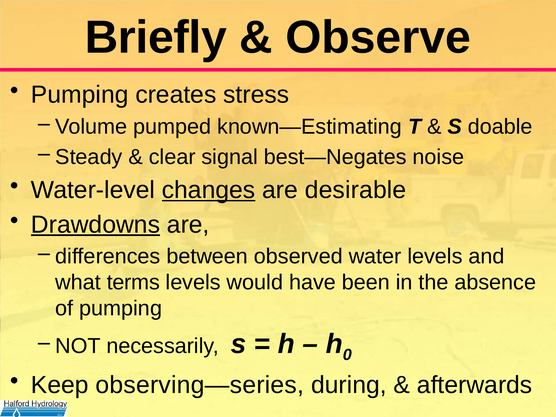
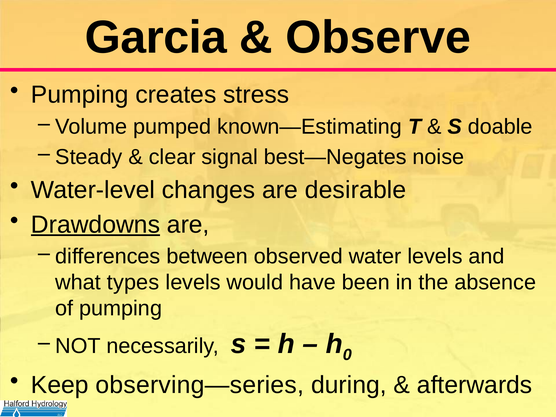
Briefly: Briefly -> Garcia
changes underline: present -> none
terms: terms -> types
